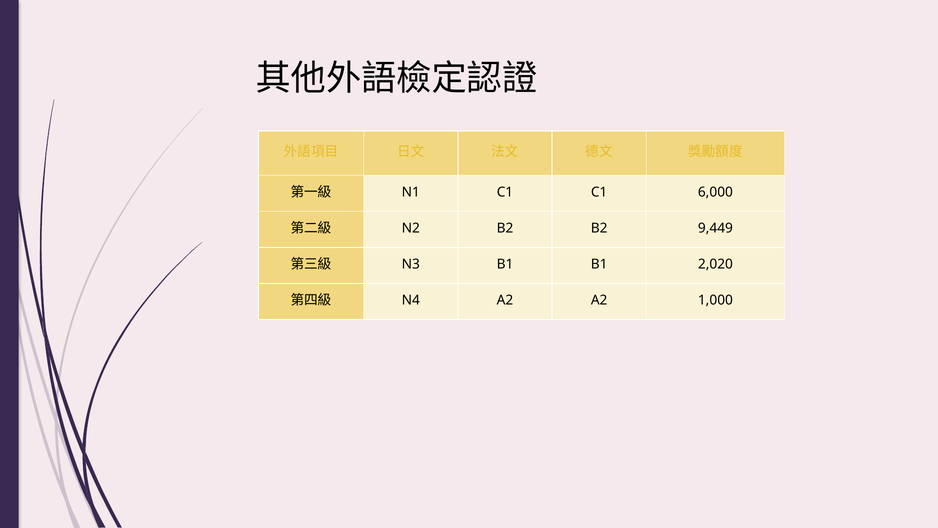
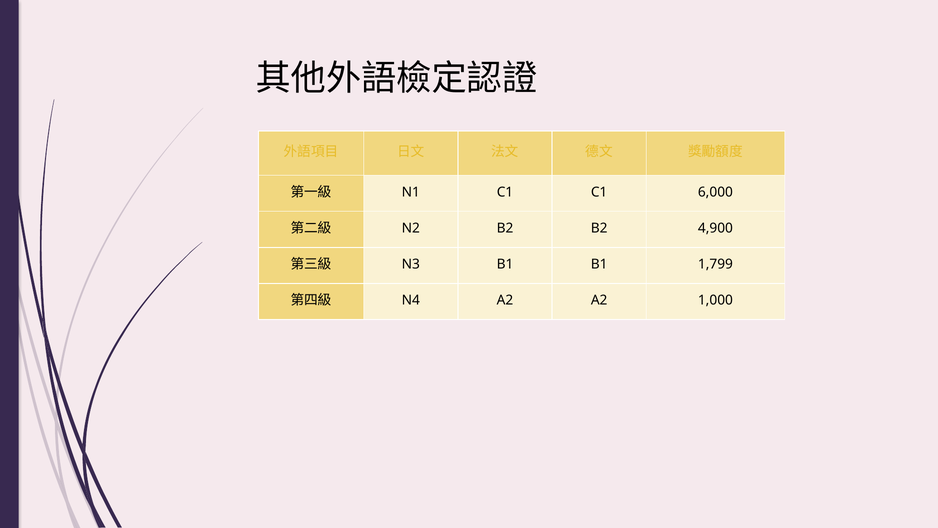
9,449: 9,449 -> 4,900
2,020: 2,020 -> 1,799
